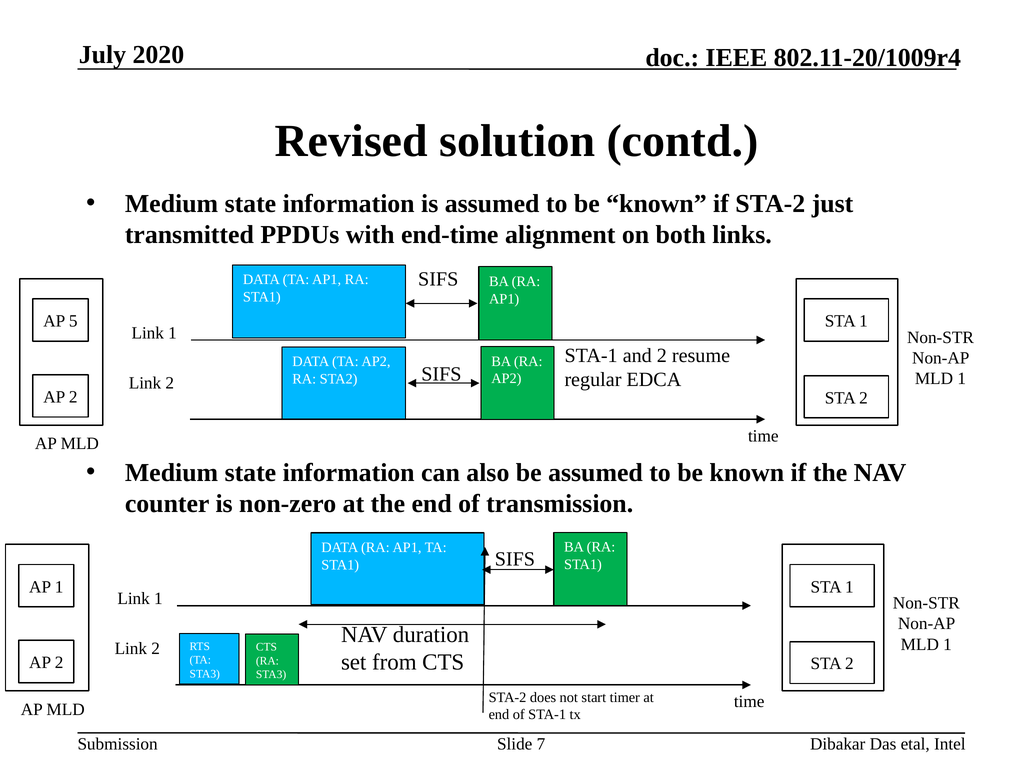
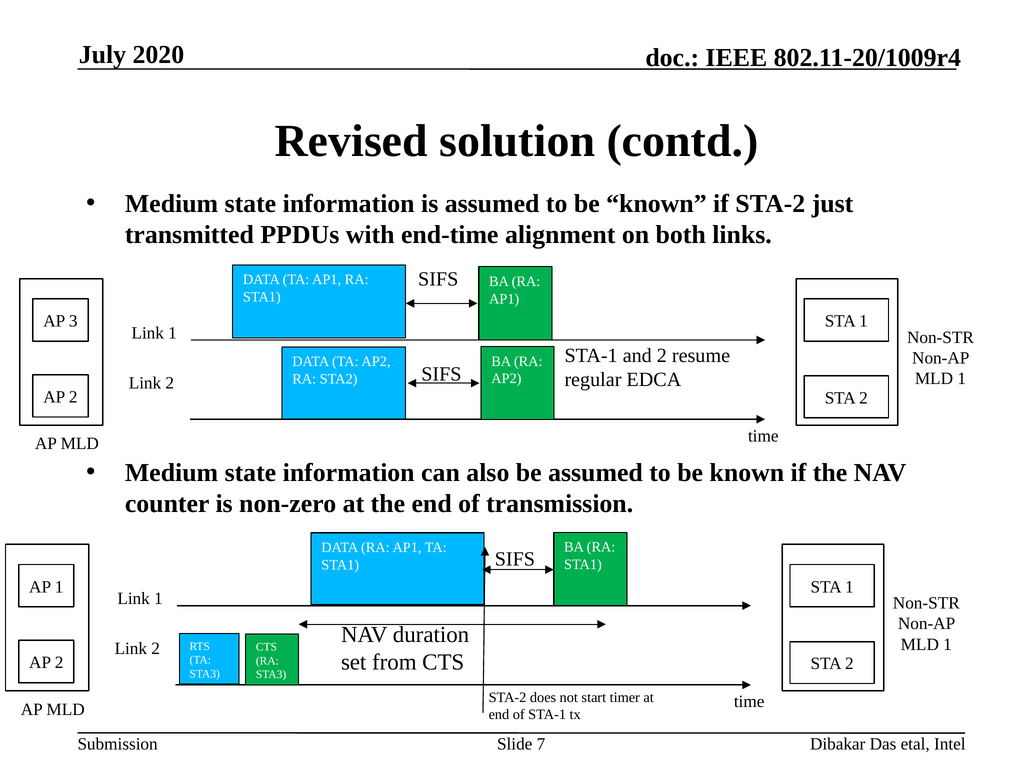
5: 5 -> 3
